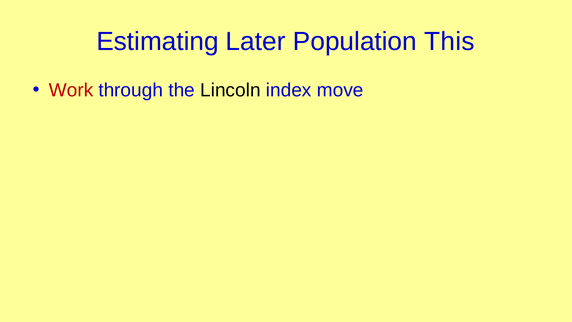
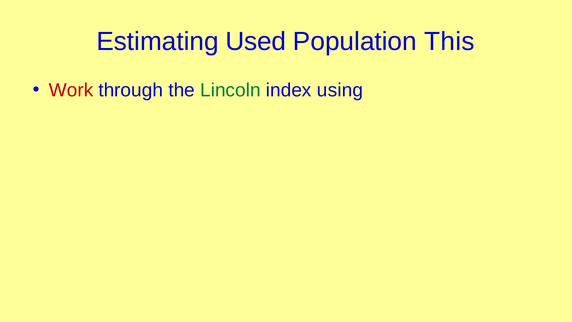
Later: Later -> Used
Lincoln colour: black -> green
move: move -> using
